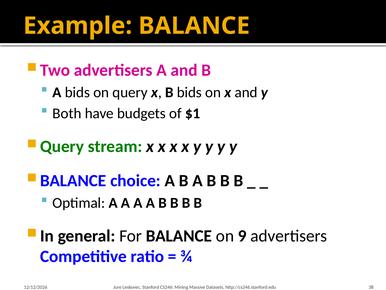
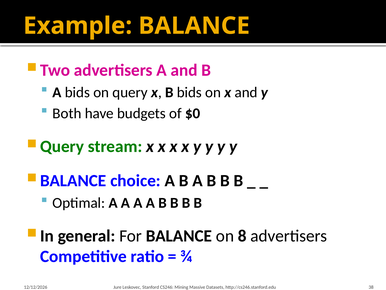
$1: $1 -> $0
9: 9 -> 8
